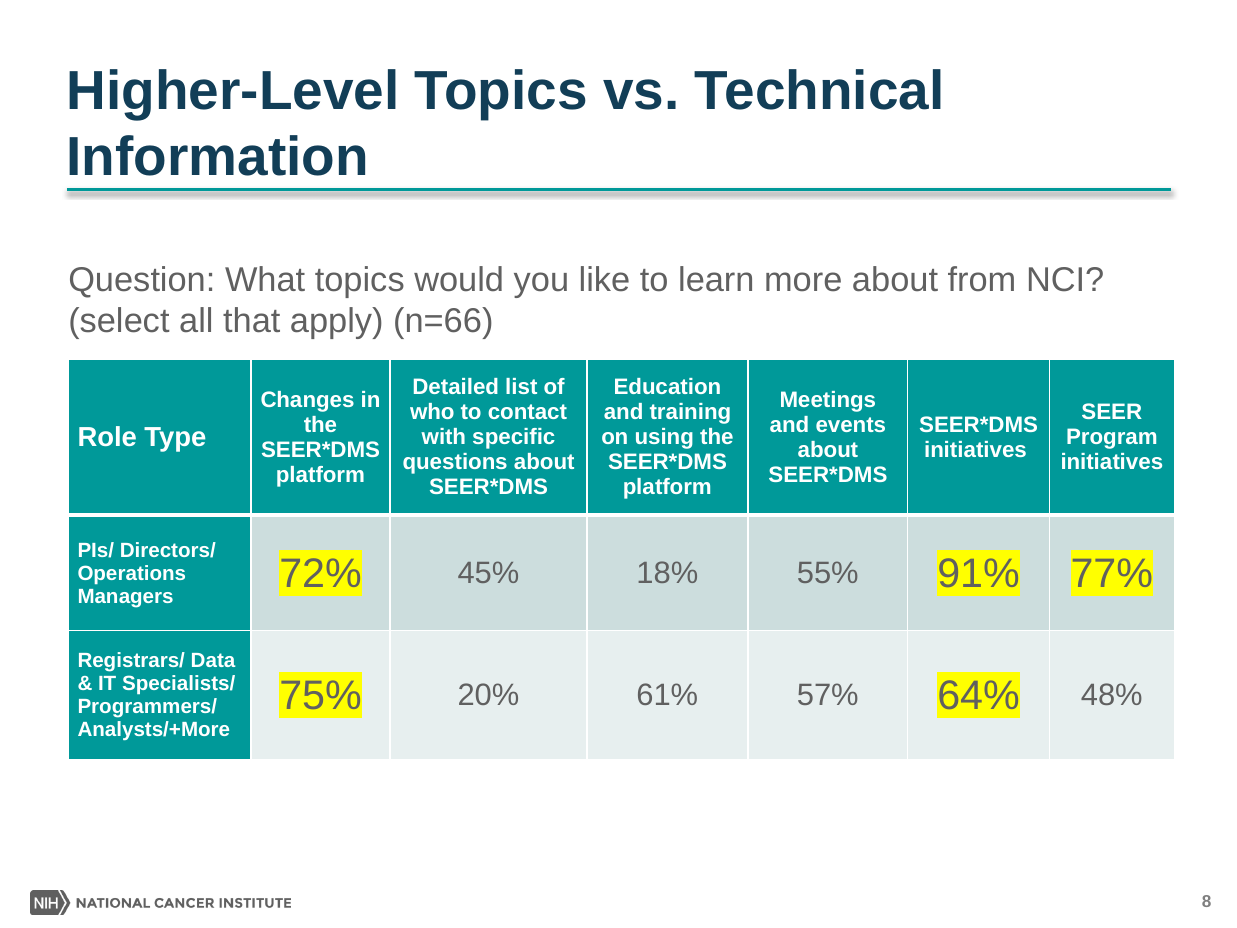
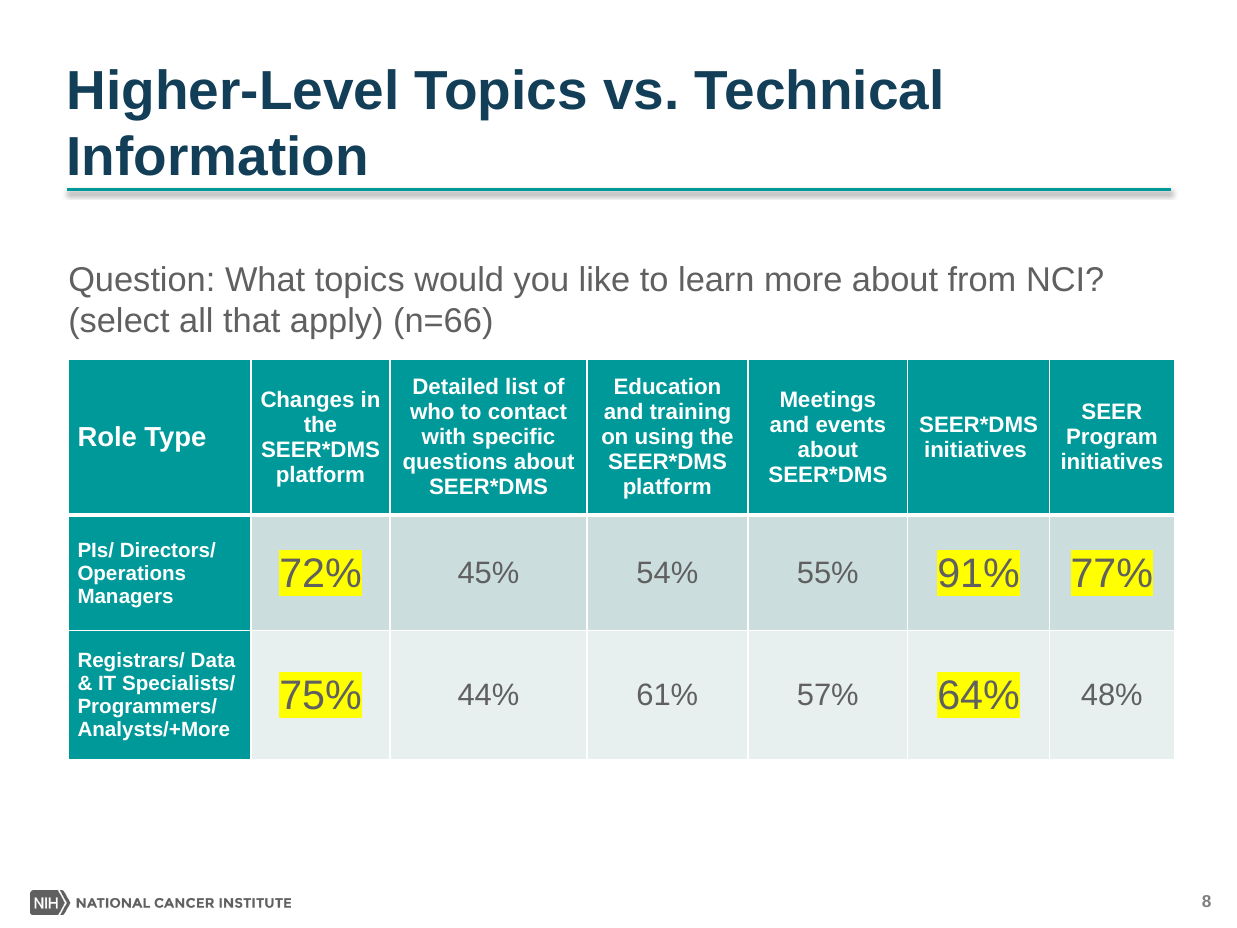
18%: 18% -> 54%
20%: 20% -> 44%
